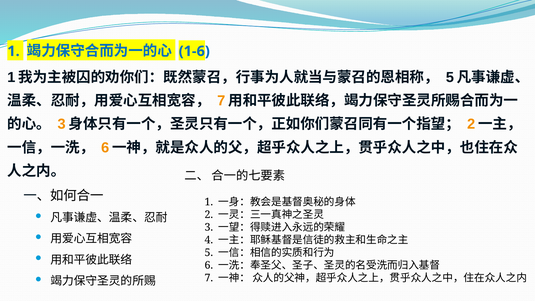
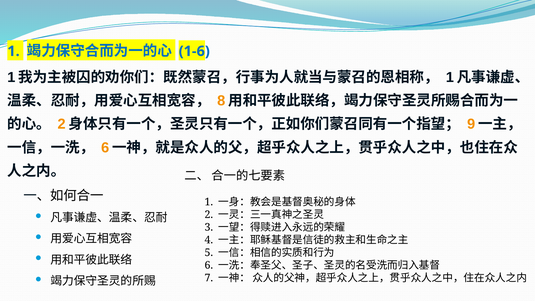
5 at (450, 77): 5 -> 1
7 at (221, 101): 7 -> 8
3 at (62, 124): 3 -> 2
2 at (471, 124): 2 -> 9
